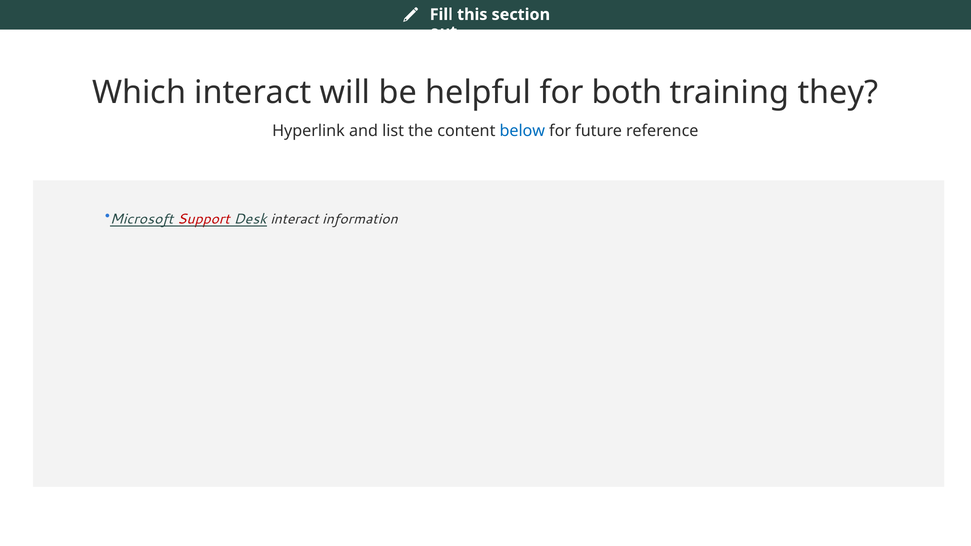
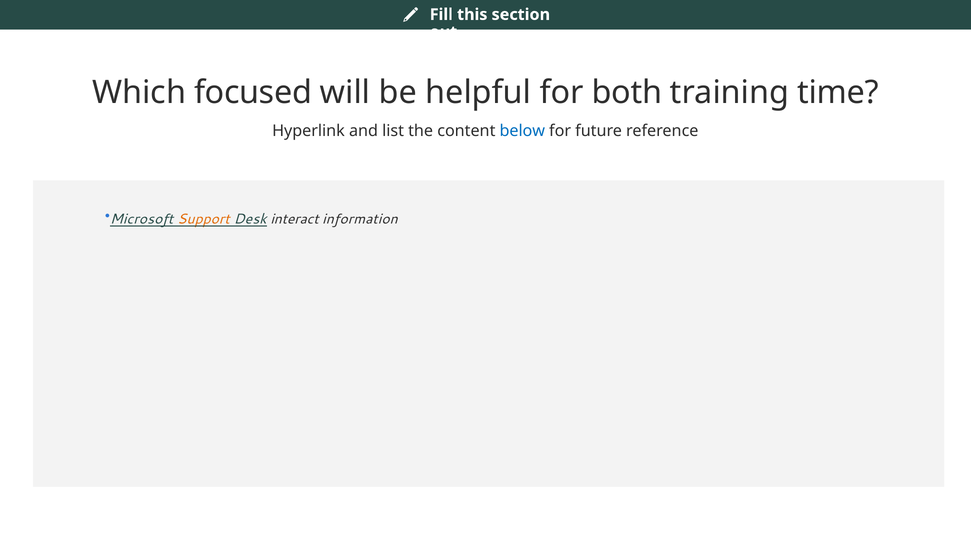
Which interact: interact -> focused
they: they -> time
Support colour: red -> orange
